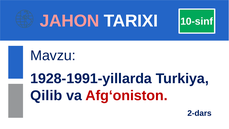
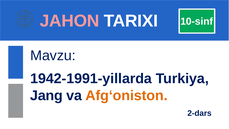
1928-1991-yillarda: 1928-1991-yillarda -> 1942-1991-yillarda
Qilib: Qilib -> Jang
Afg‘oniston colour: red -> orange
